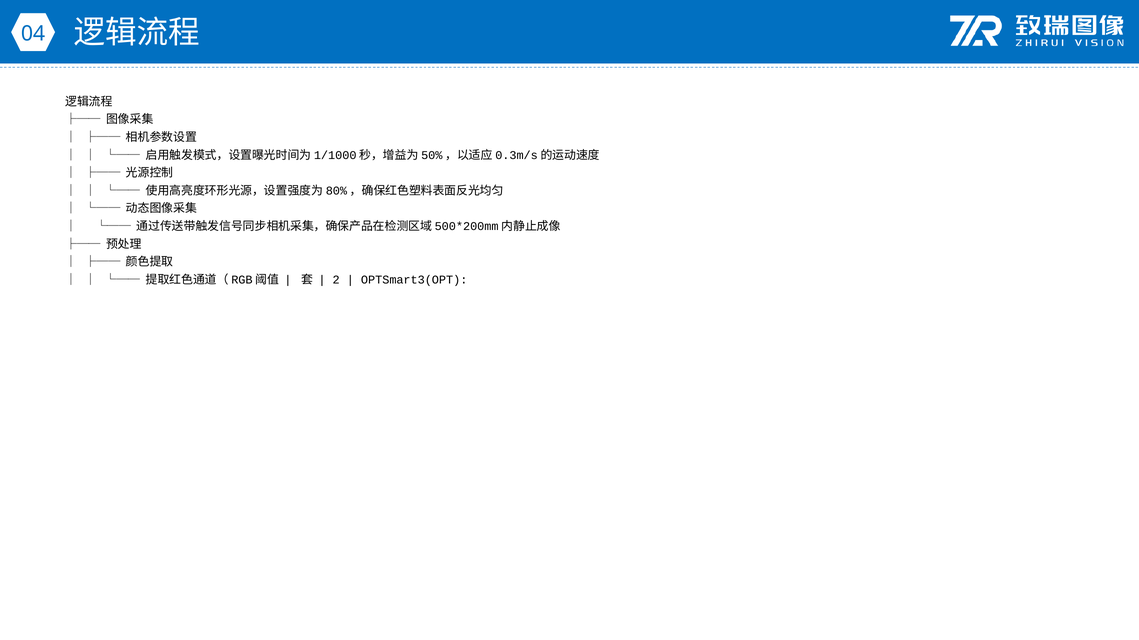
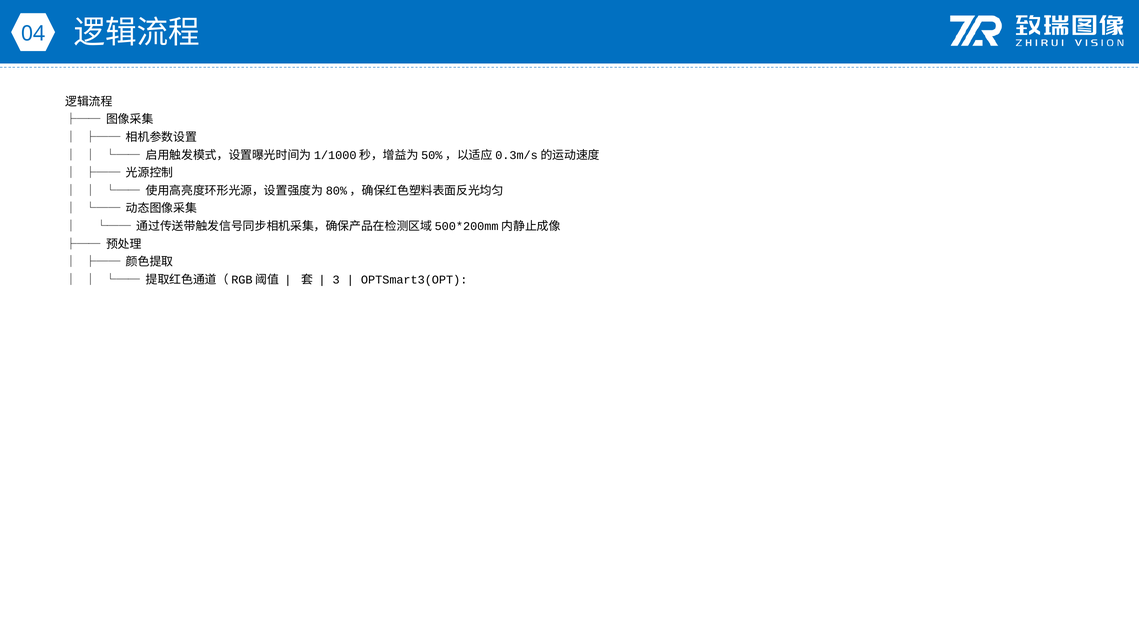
2: 2 -> 3
